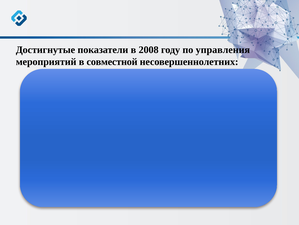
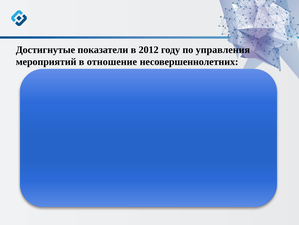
2008: 2008 -> 2012
совместной: совместной -> отношение
